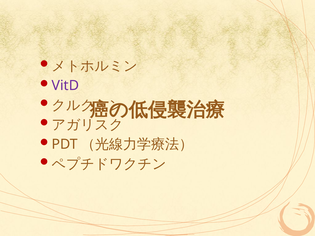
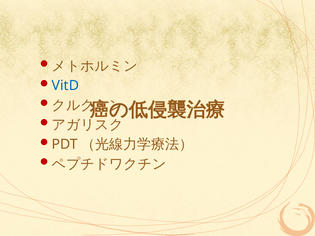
VitD colour: purple -> blue
